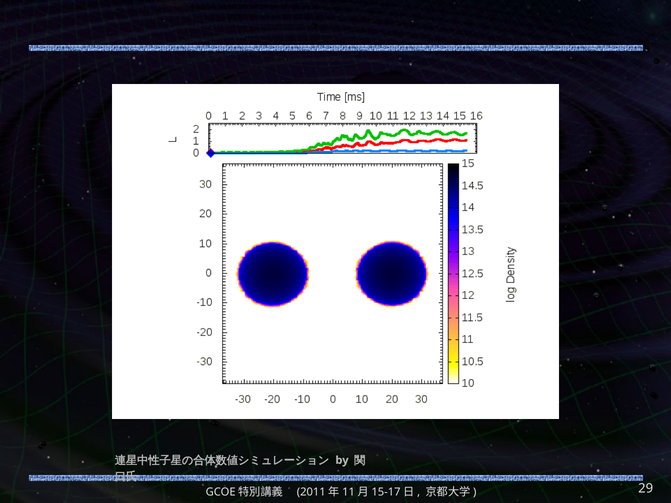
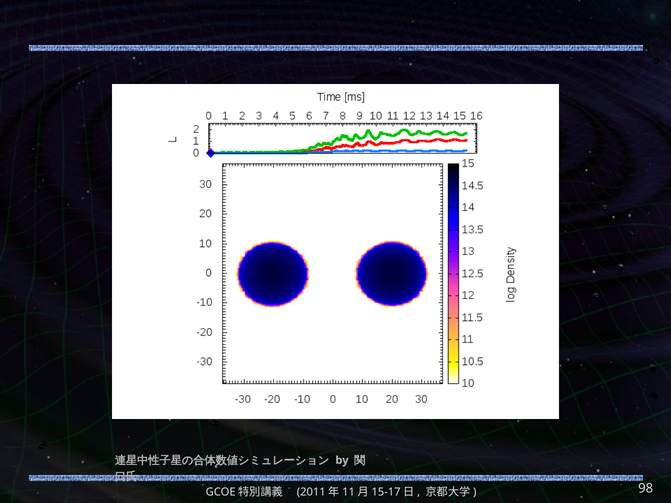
29: 29 -> 98
